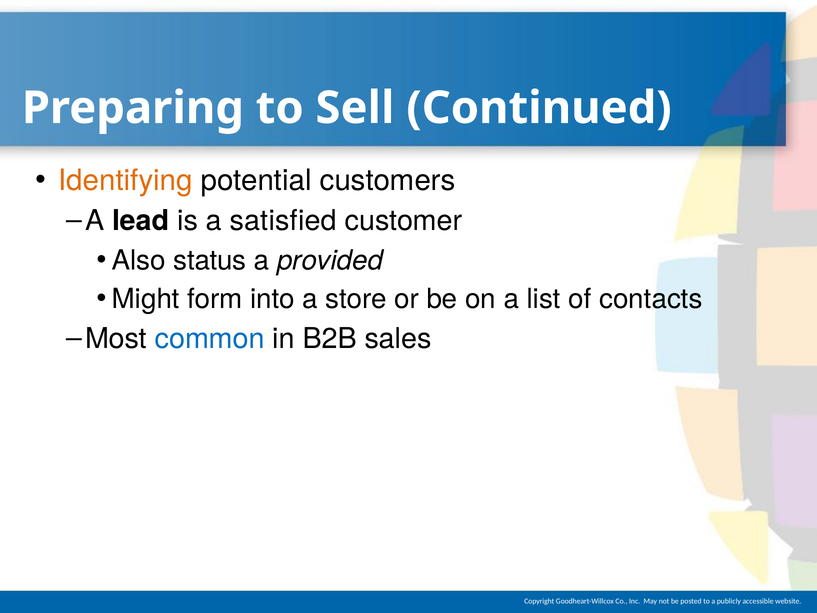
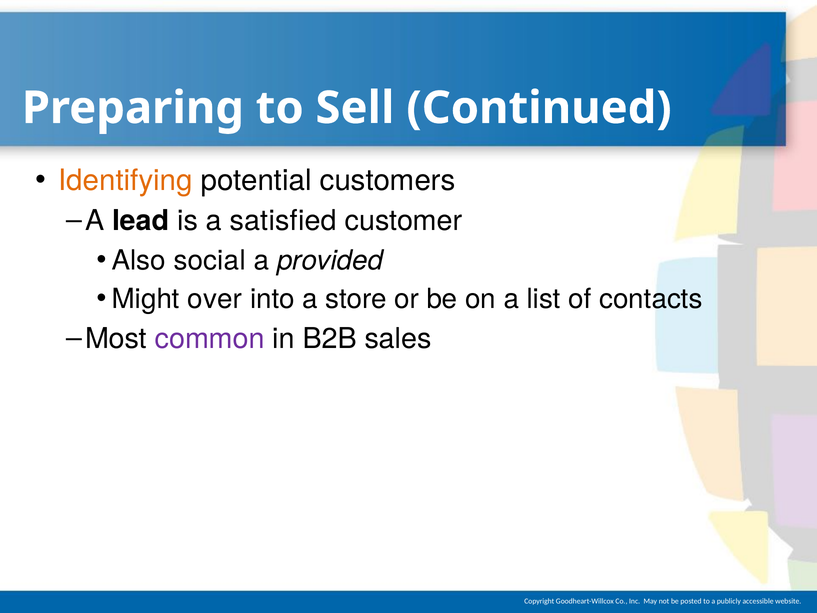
status: status -> social
form: form -> over
common colour: blue -> purple
